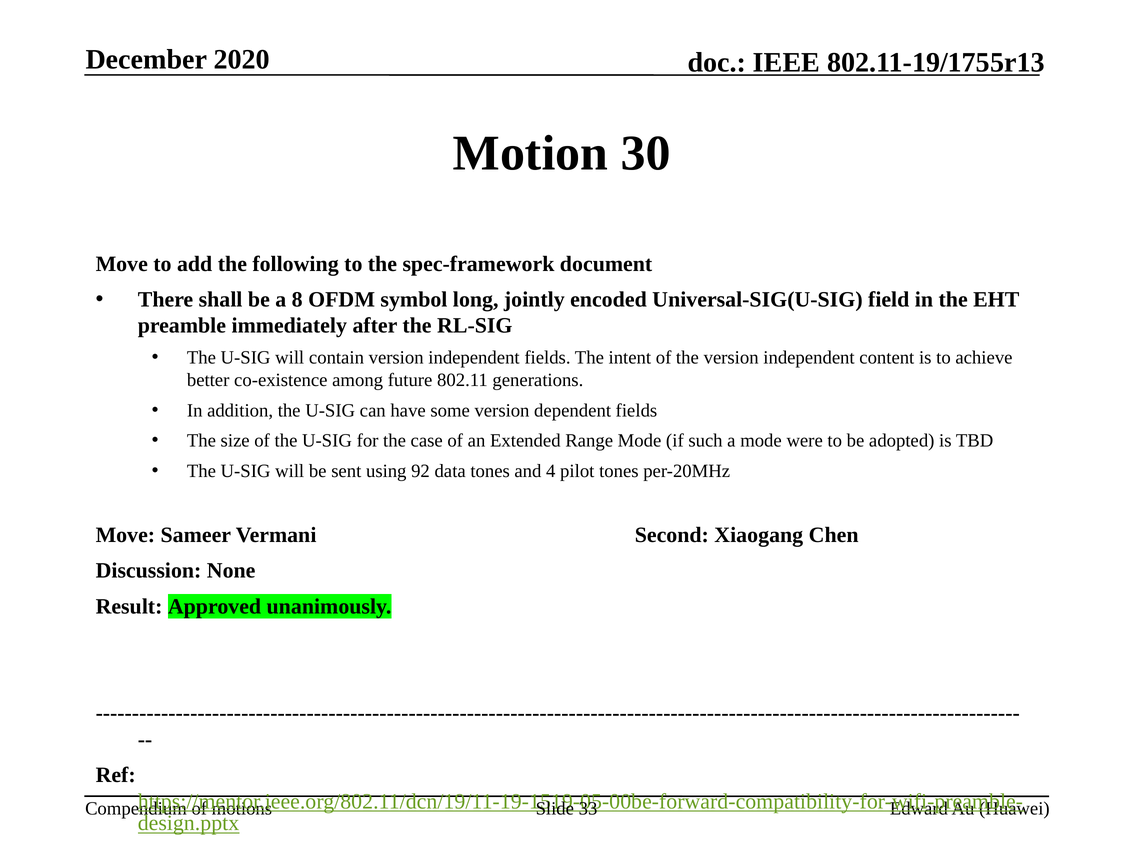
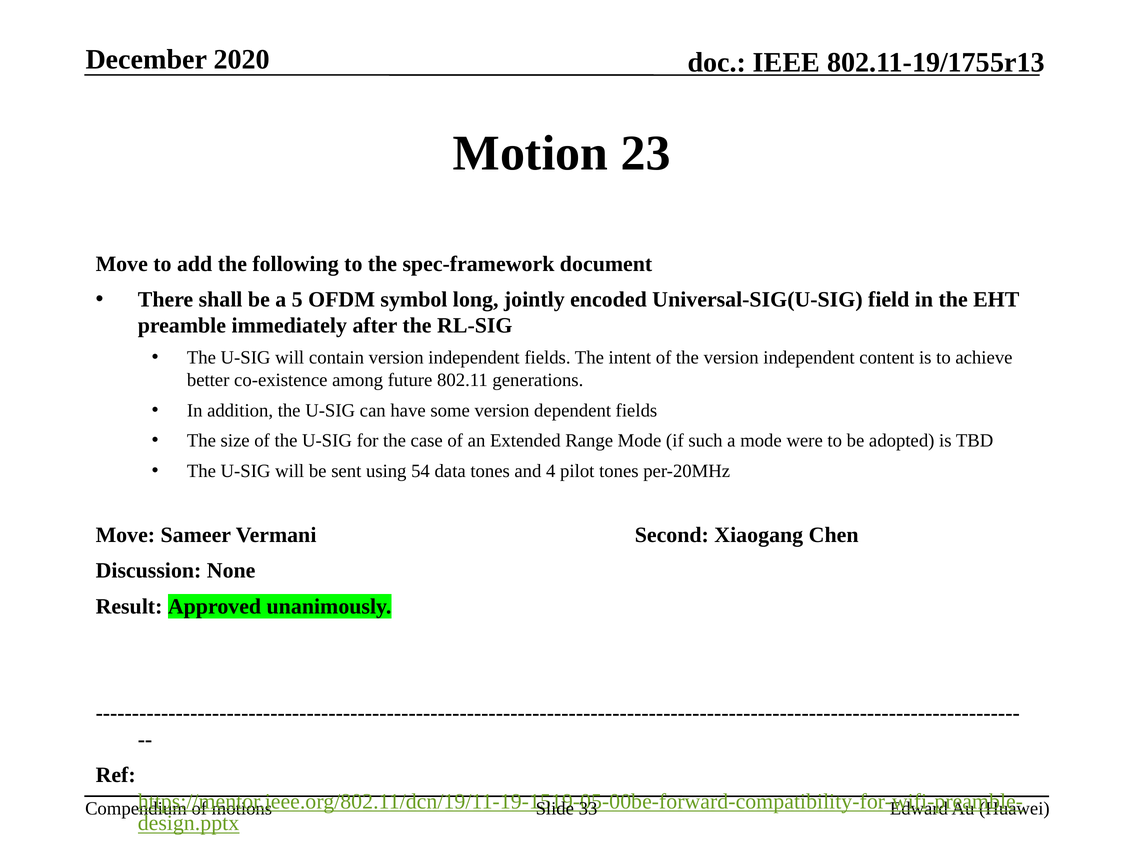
30: 30 -> 23
8: 8 -> 5
92: 92 -> 54
